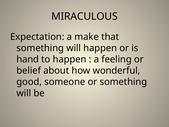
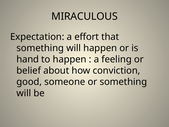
make: make -> effort
wonderful: wonderful -> conviction
